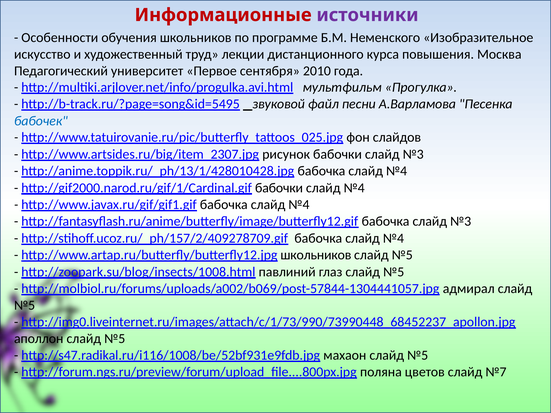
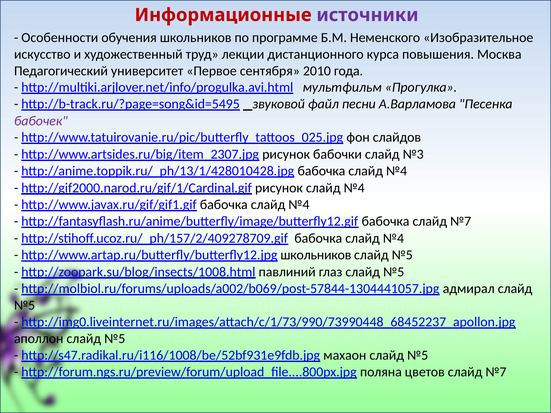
бабочек colour: blue -> purple
http://gif2000.narod.ru/gif/1/Cardinal.gif бабочки: бабочки -> рисунок
бабочка слайд №3: №3 -> №7
